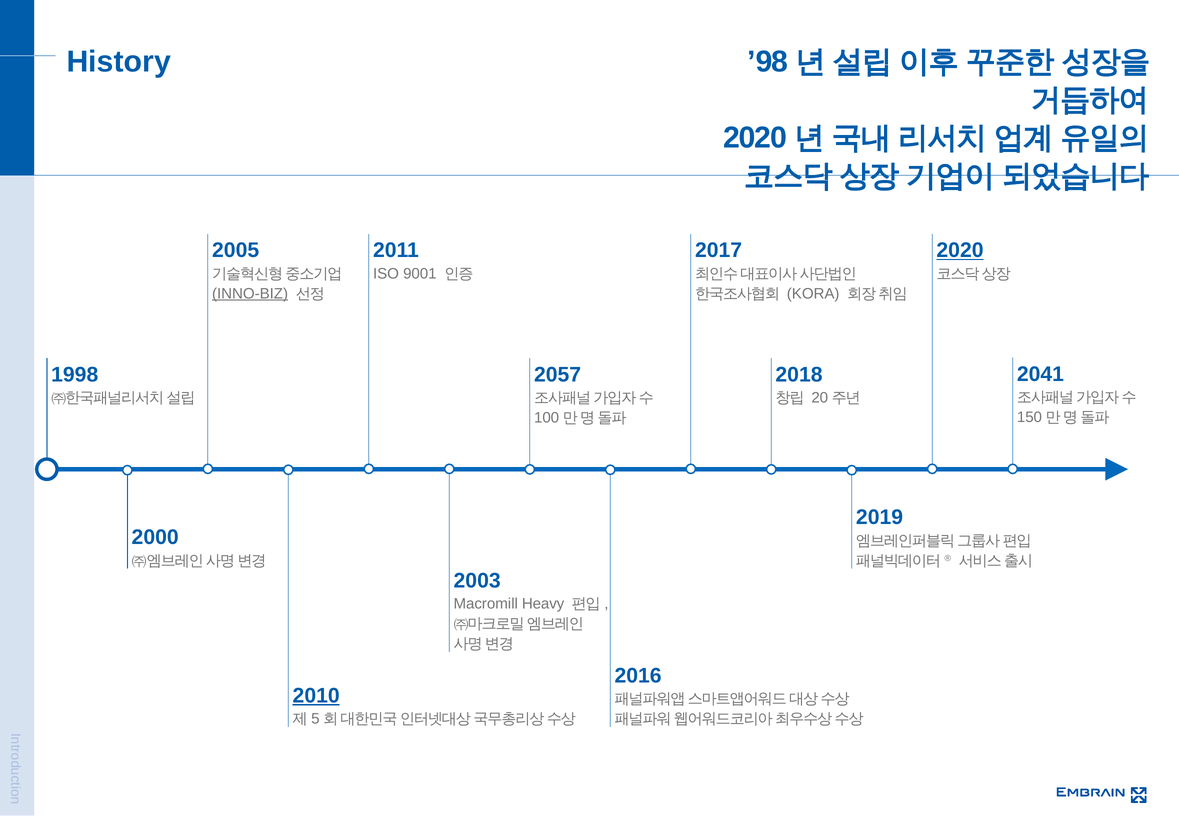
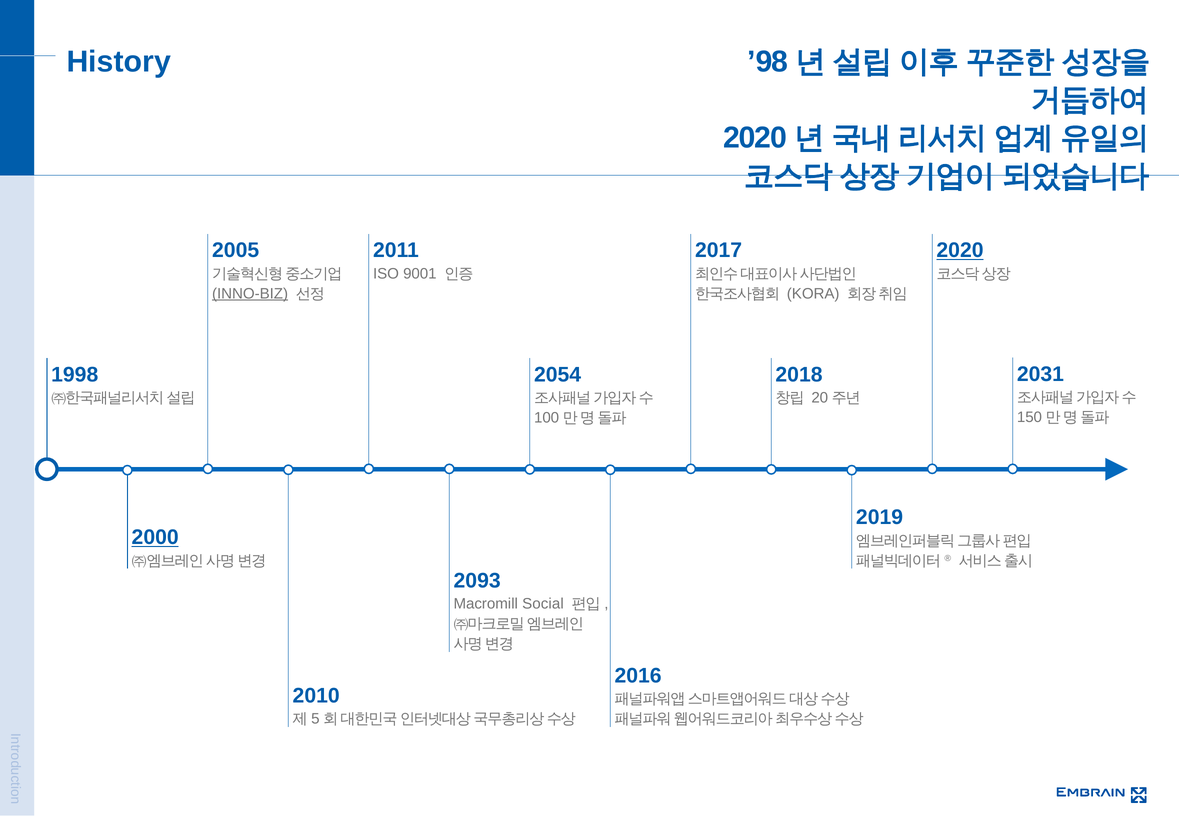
2041: 2041 -> 2031
2057: 2057 -> 2054
2000 underline: none -> present
2003: 2003 -> 2093
Heavy: Heavy -> Social
2010 underline: present -> none
